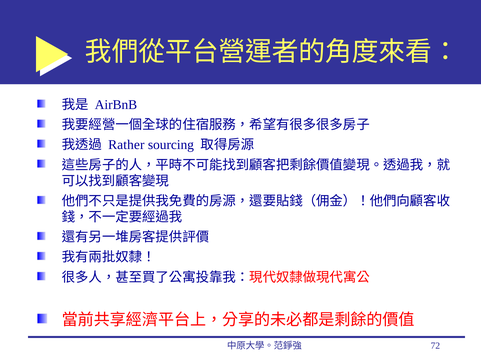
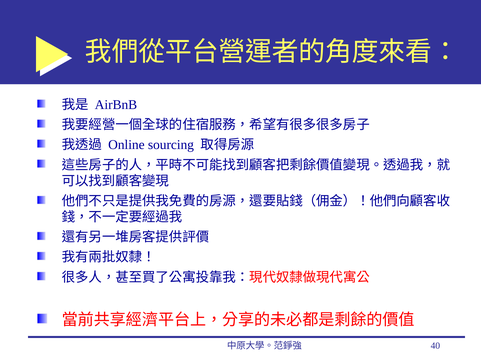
Rather: Rather -> Online
72: 72 -> 40
